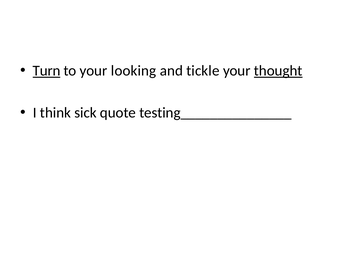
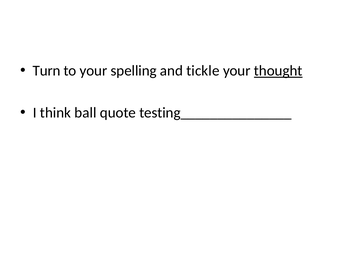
Turn underline: present -> none
looking: looking -> spelling
sick: sick -> ball
